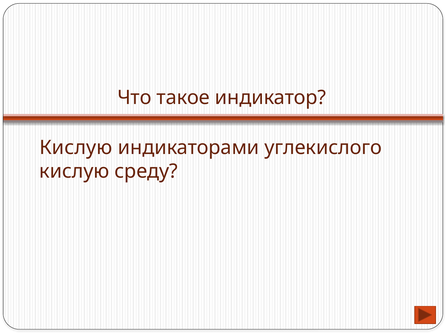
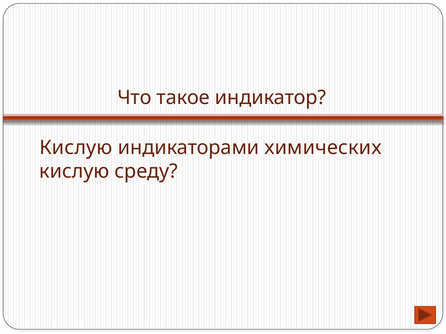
углекислого: углекислого -> химических
